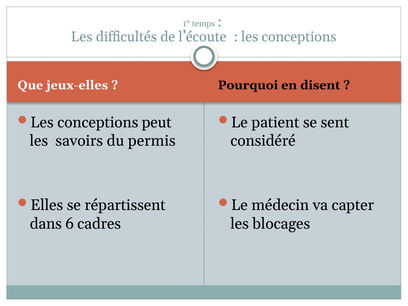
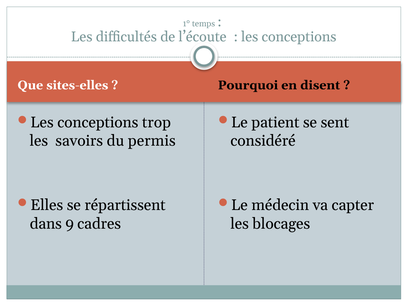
jeux-elles: jeux-elles -> sites-elles
peut: peut -> trop
6: 6 -> 9
